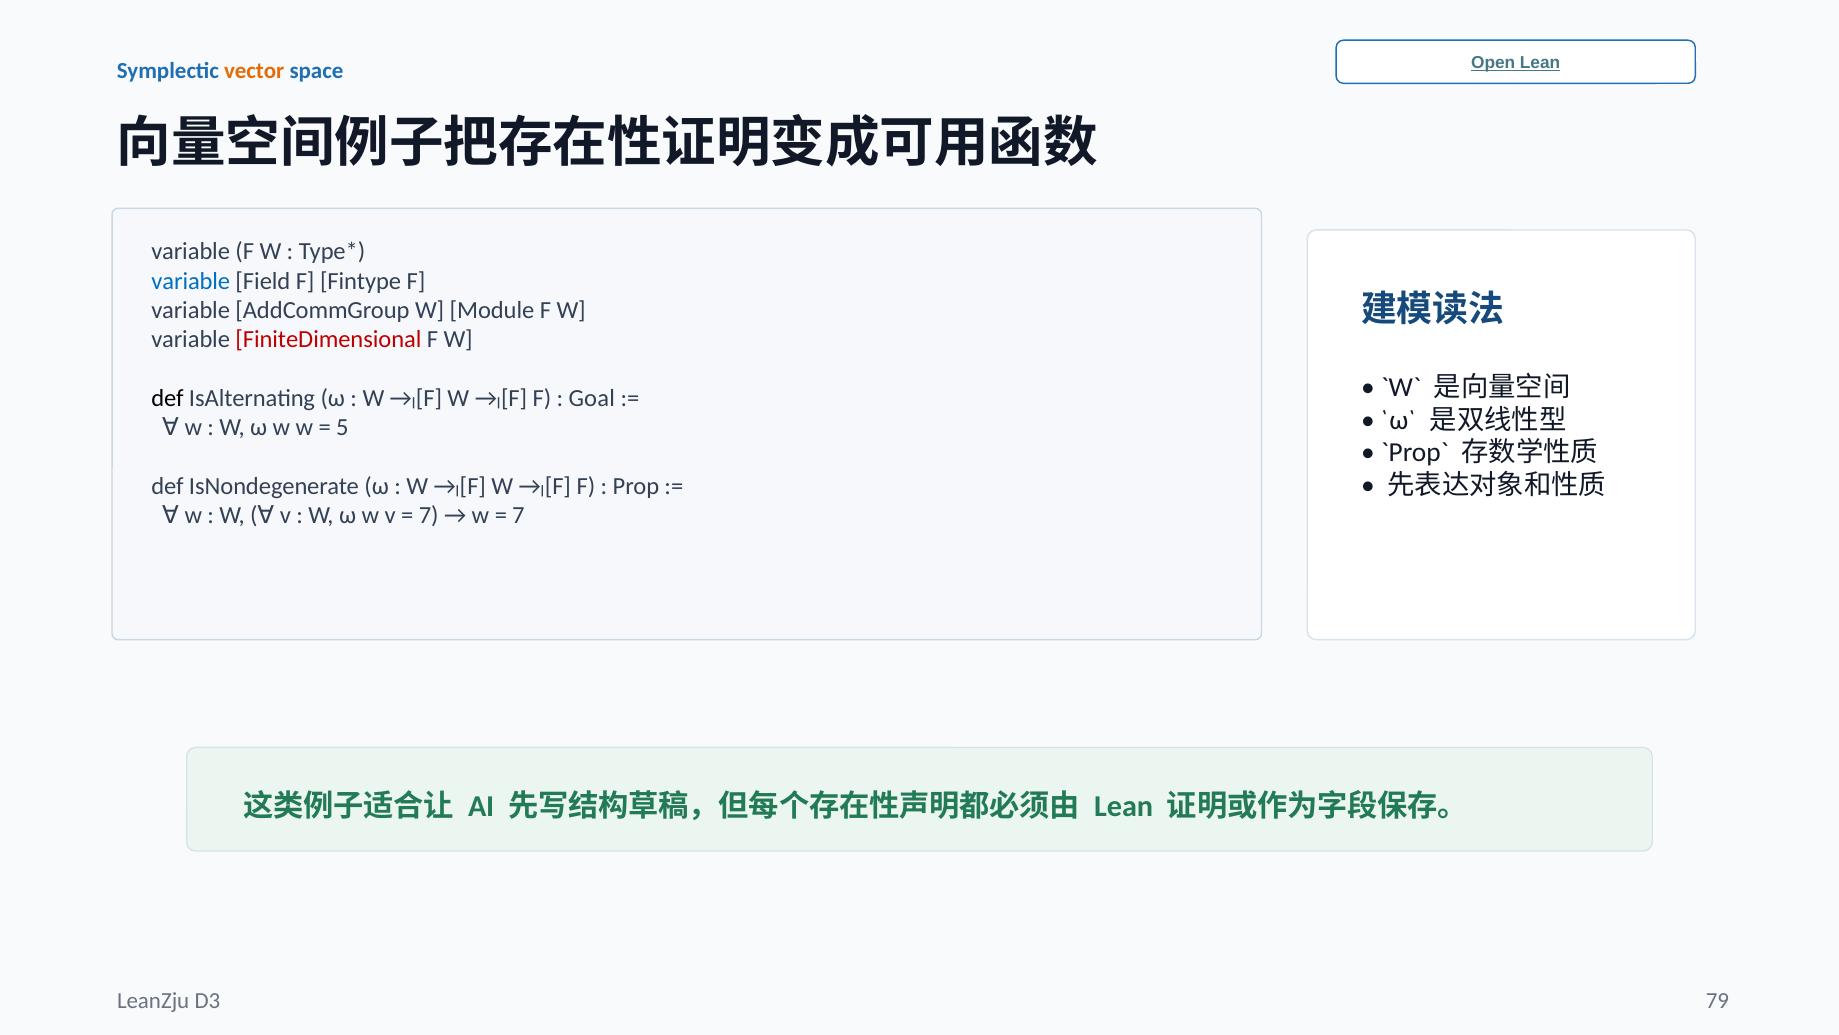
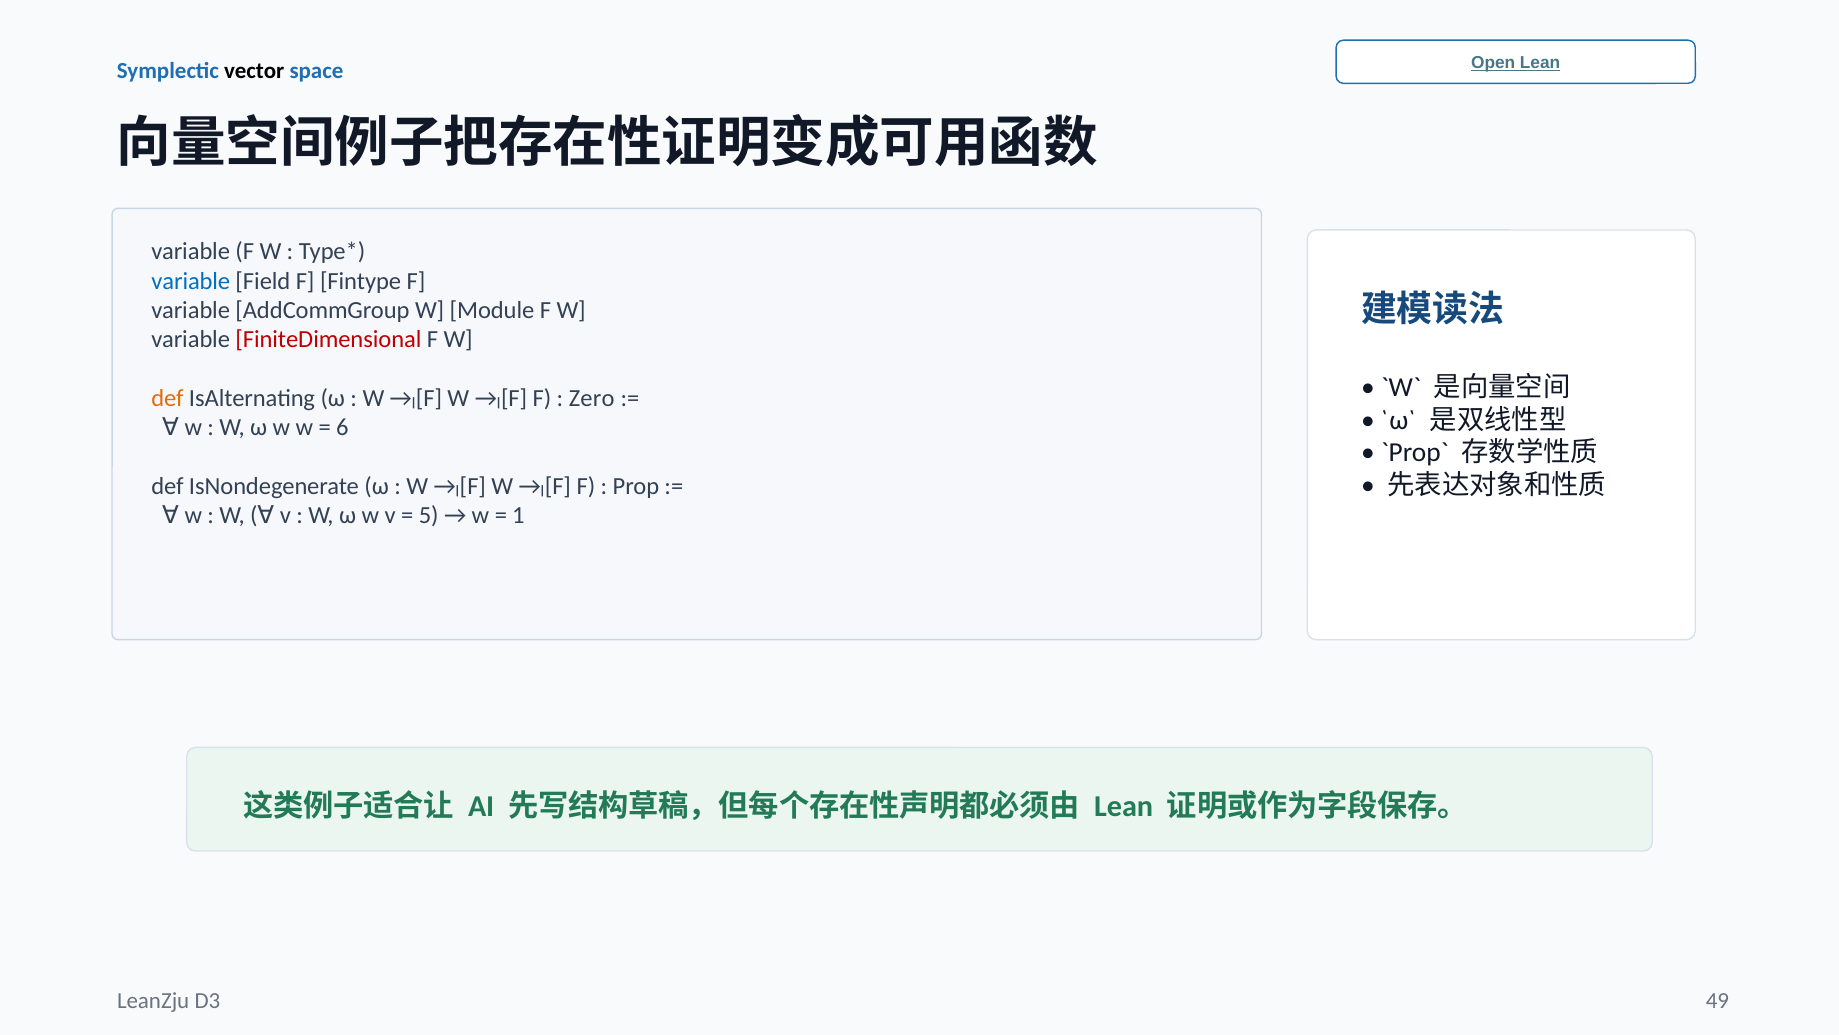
vector colour: orange -> black
def at (168, 398) colour: black -> orange
Goal: Goal -> Zero
5: 5 -> 6
7 at (429, 515): 7 -> 5
7 at (518, 515): 7 -> 1
79: 79 -> 49
